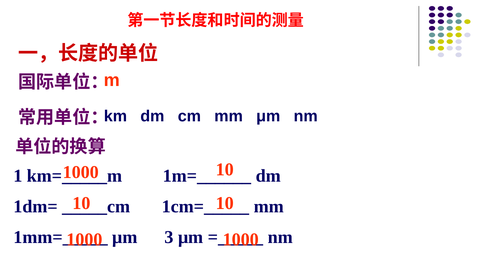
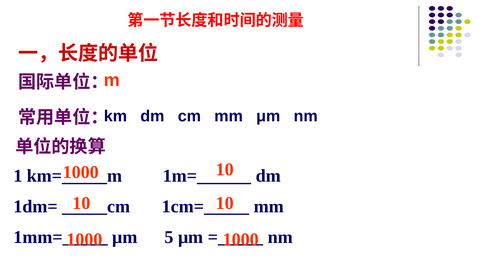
3: 3 -> 5
